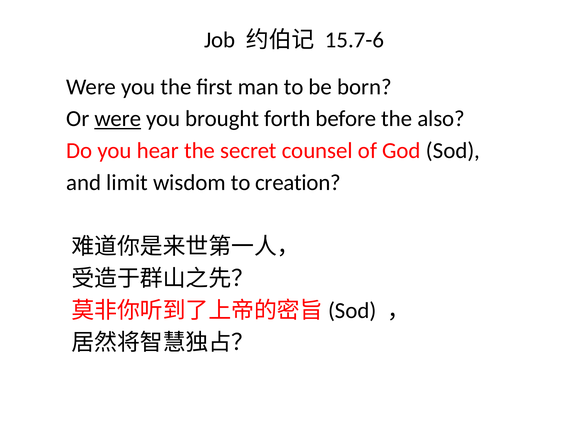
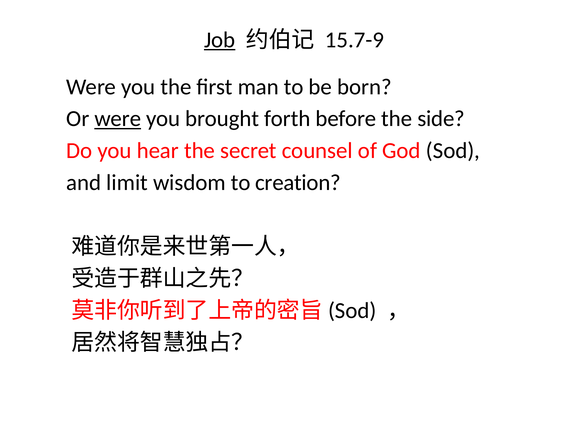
Job underline: none -> present
15.7-6: 15.7-6 -> 15.7-9
also: also -> side
